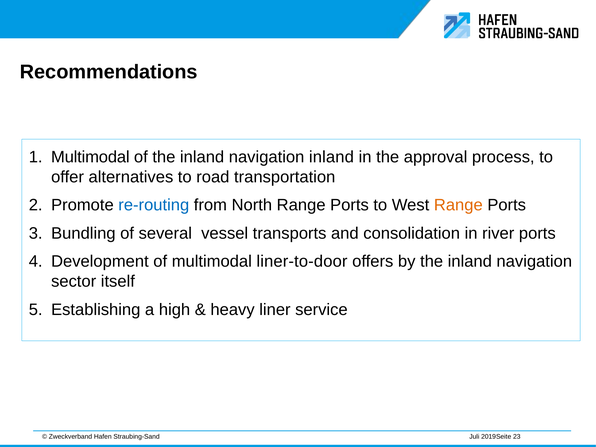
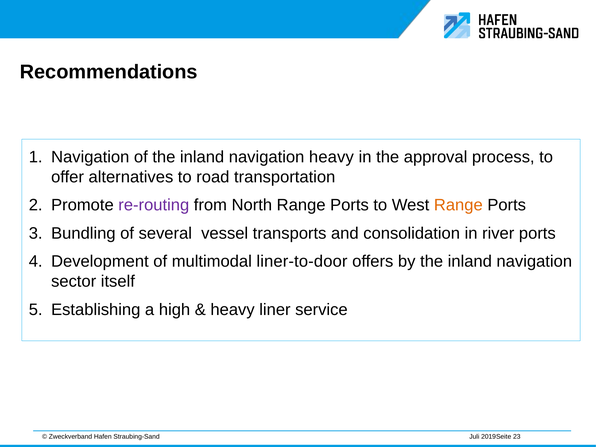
Multimodal at (90, 157): Multimodal -> Navigation
navigation inland: inland -> heavy
re-routing colour: blue -> purple
